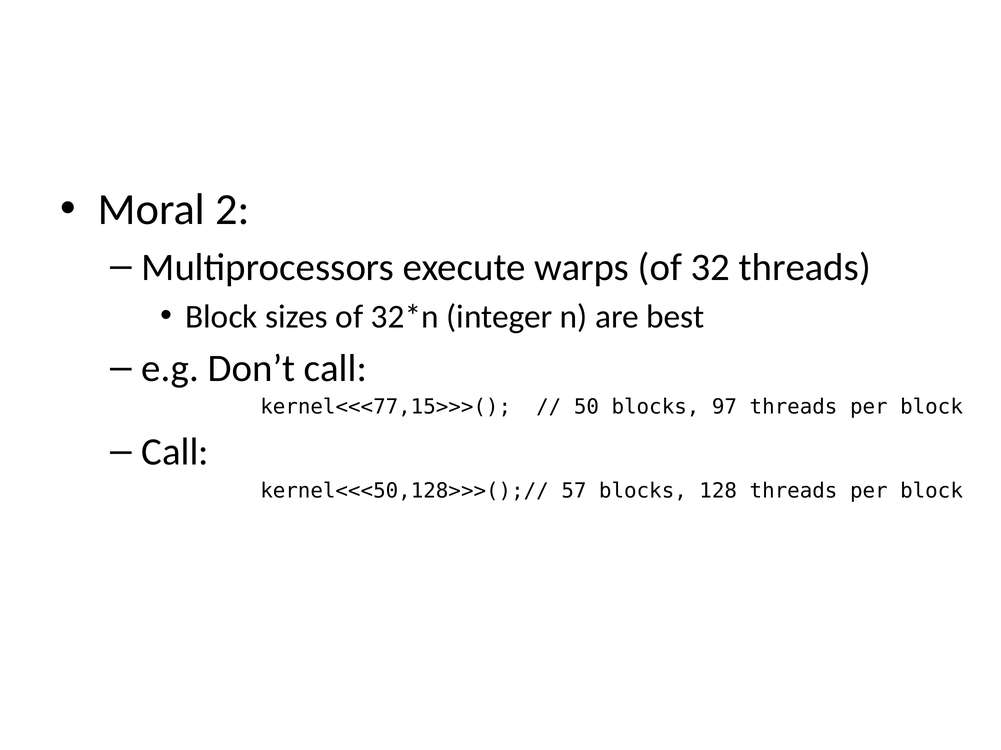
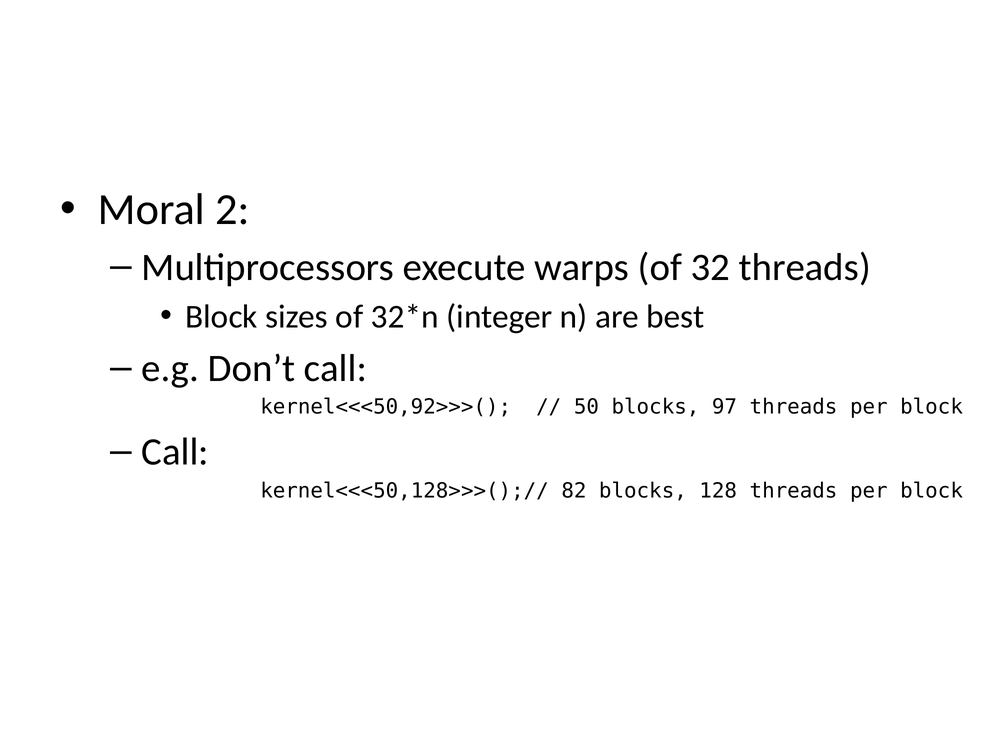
kernel<<<77,15>>>(: kernel<<<77,15>>>( -> kernel<<<50,92>>>(
57: 57 -> 82
